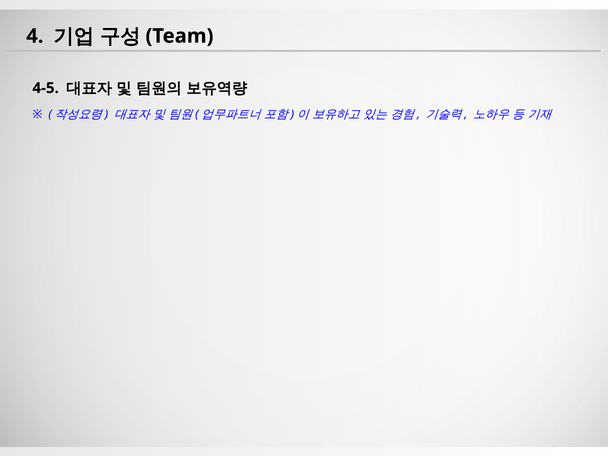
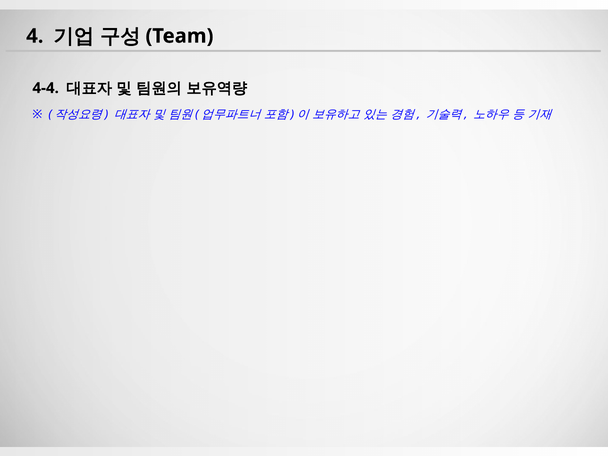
4-5: 4-5 -> 4-4
